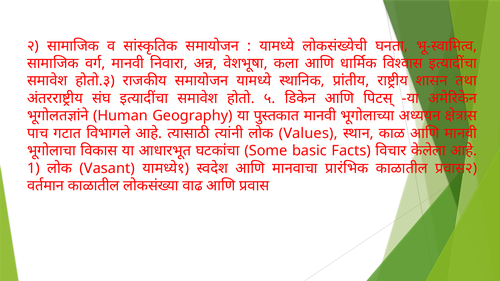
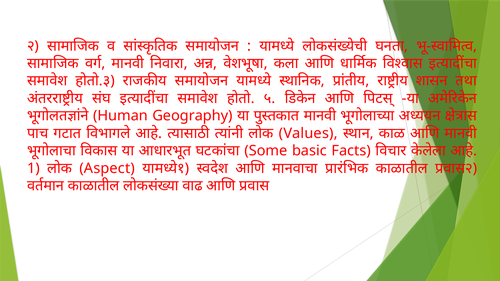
Vasant: Vasant -> Aspect
